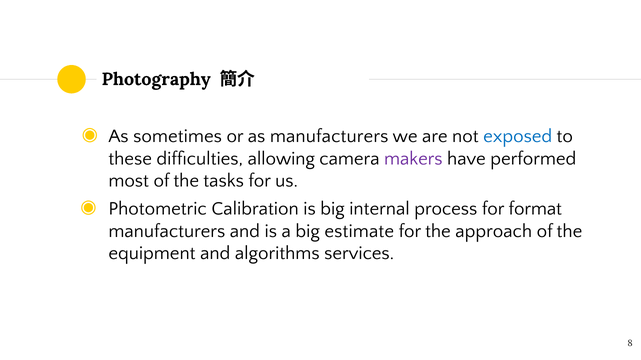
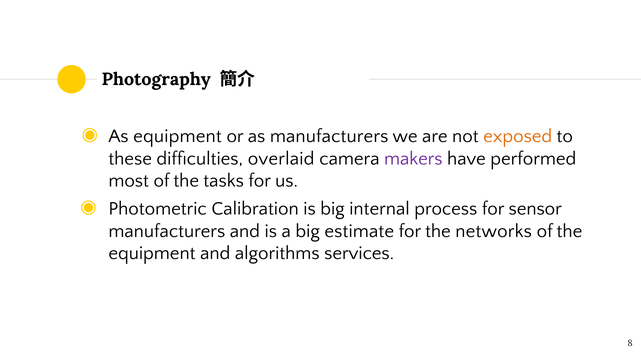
As sometimes: sometimes -> equipment
exposed colour: blue -> orange
allowing: allowing -> overlaid
format: format -> sensor
approach: approach -> networks
